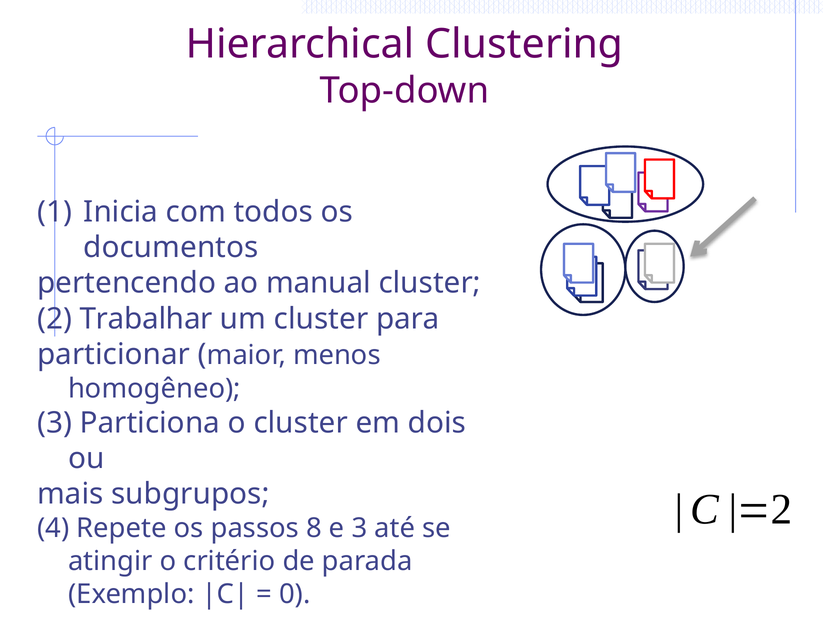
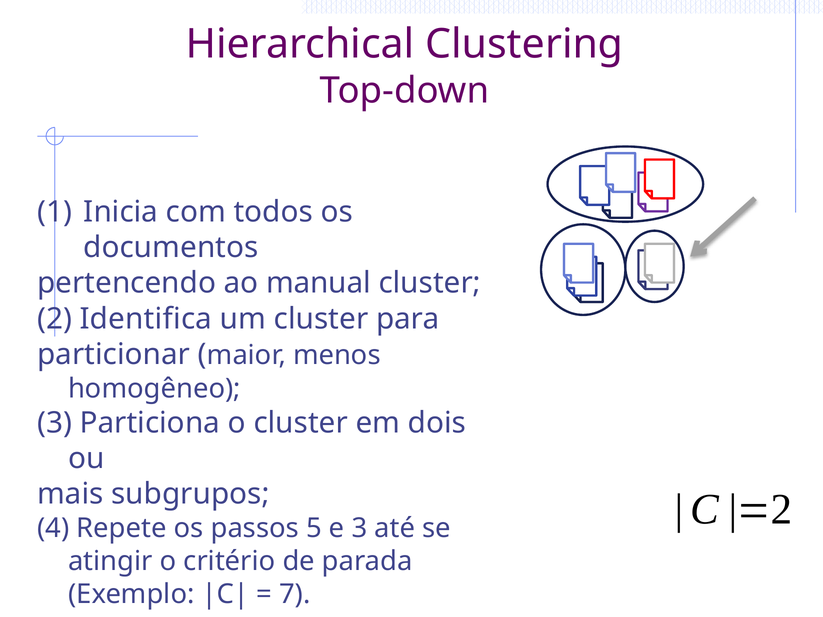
Trabalhar: Trabalhar -> Identifica
8: 8 -> 5
0: 0 -> 7
